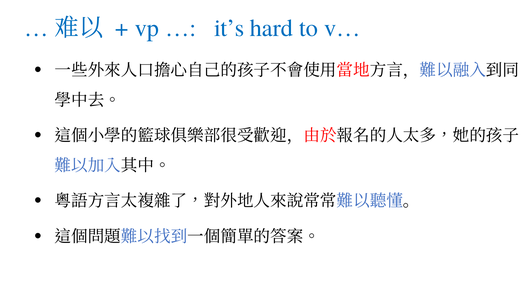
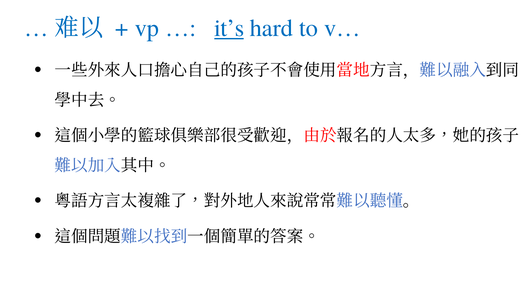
it’s underline: none -> present
